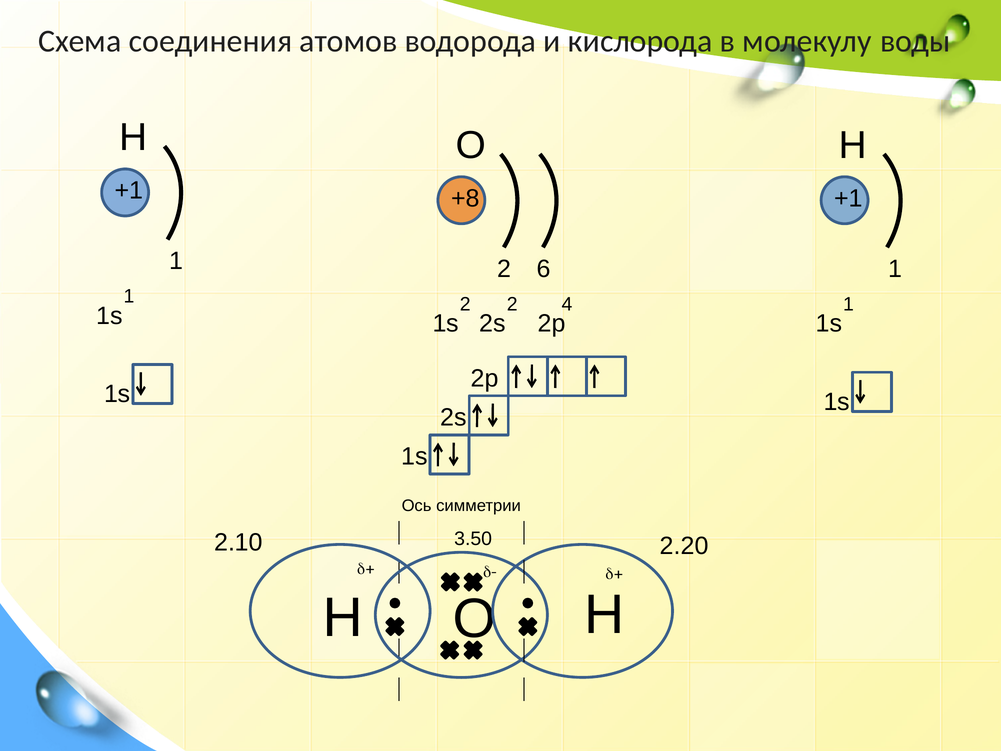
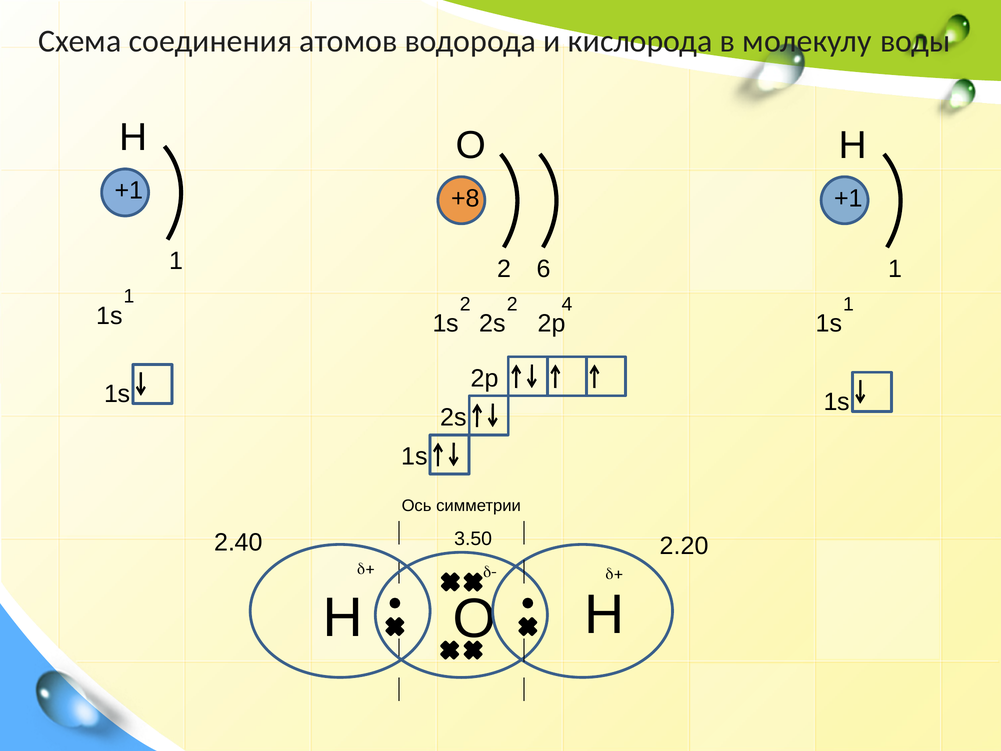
2.10: 2.10 -> 2.40
